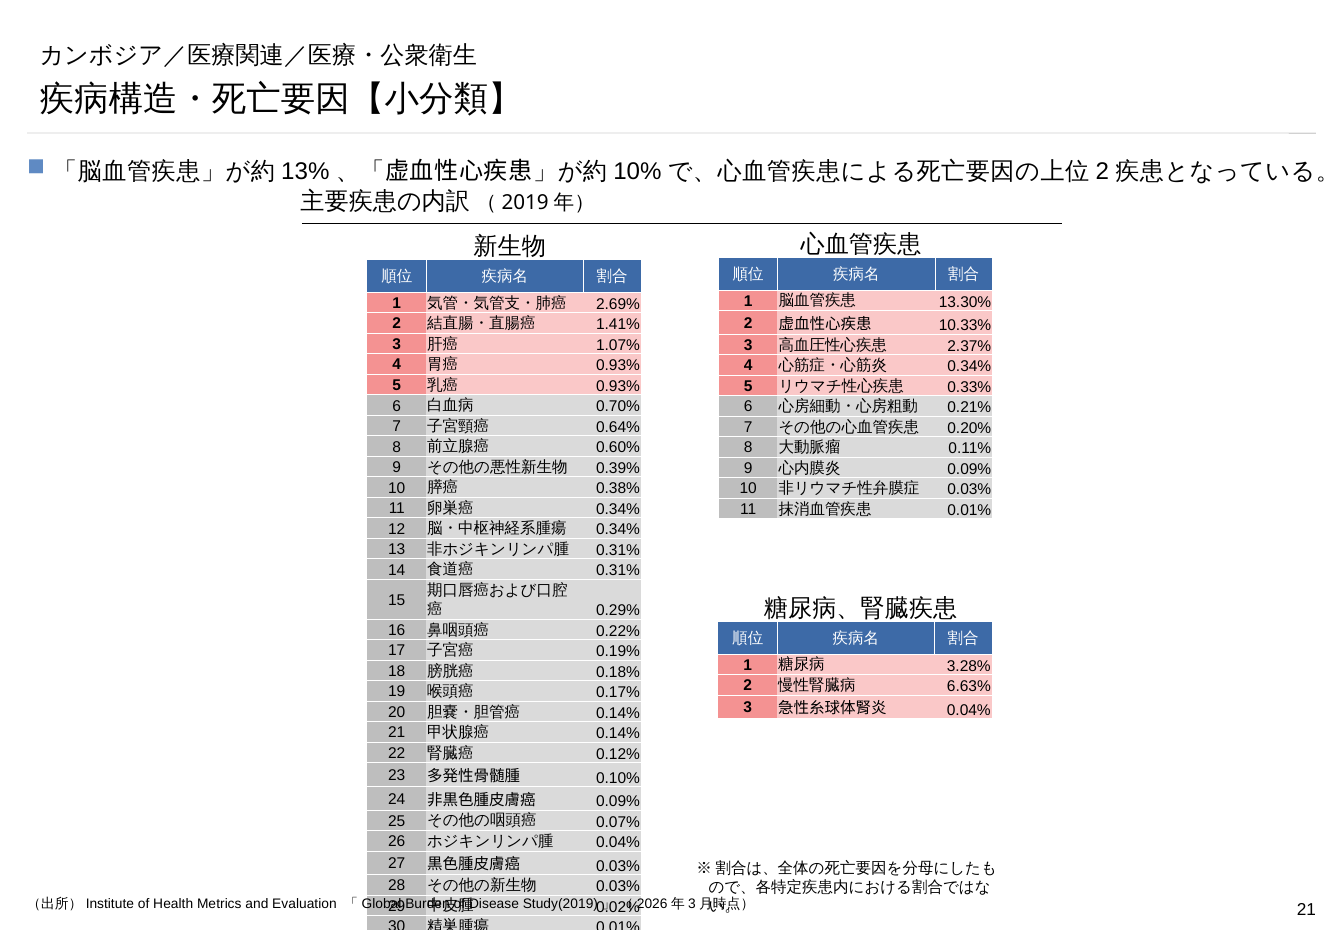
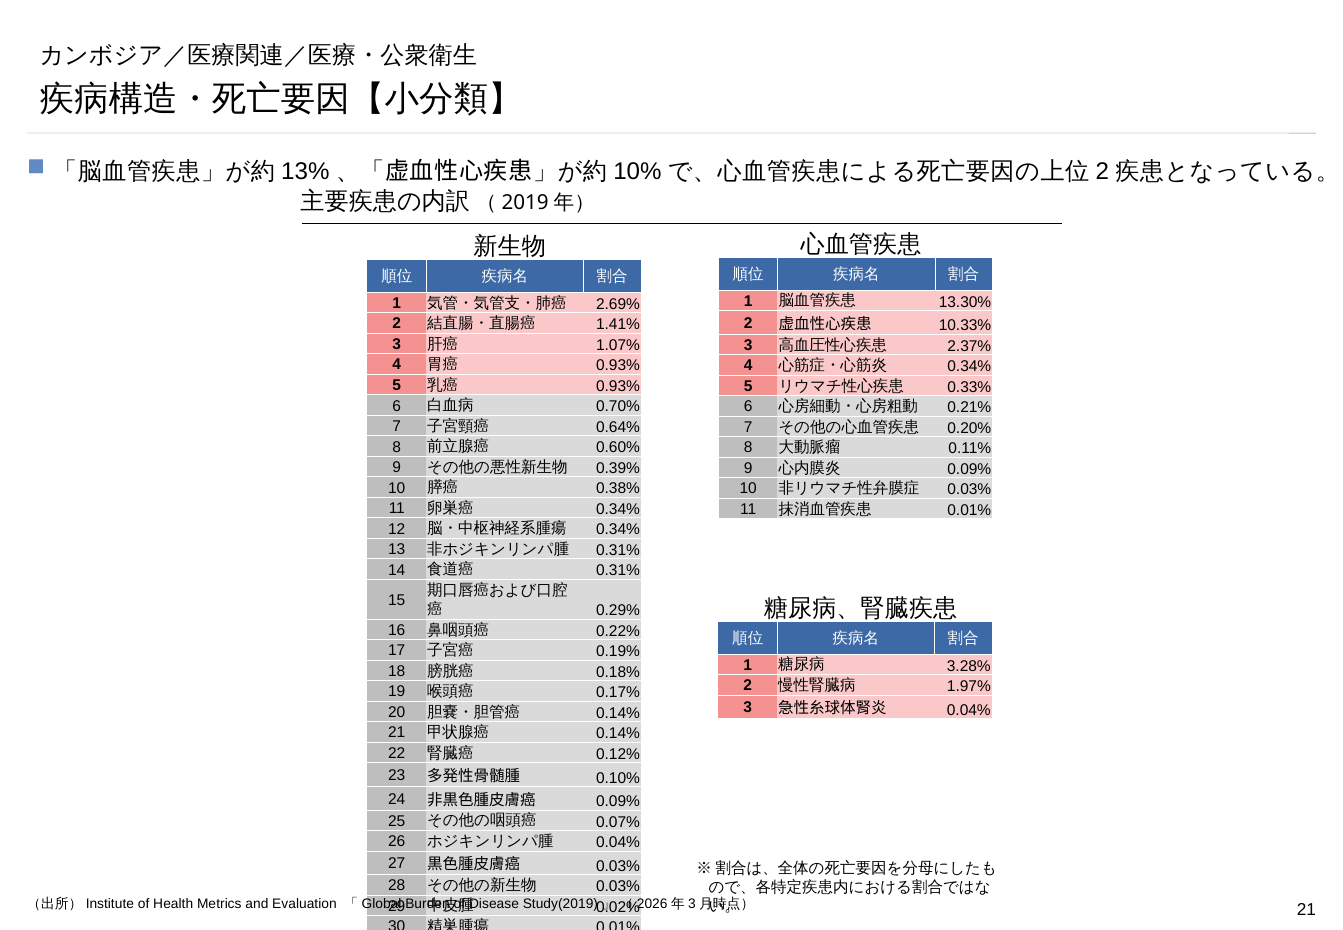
6.63%: 6.63% -> 1.97%
